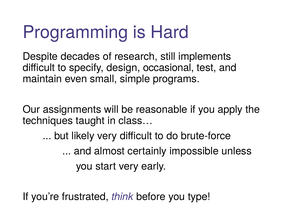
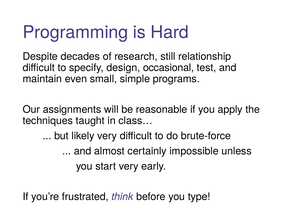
implements: implements -> relationship
